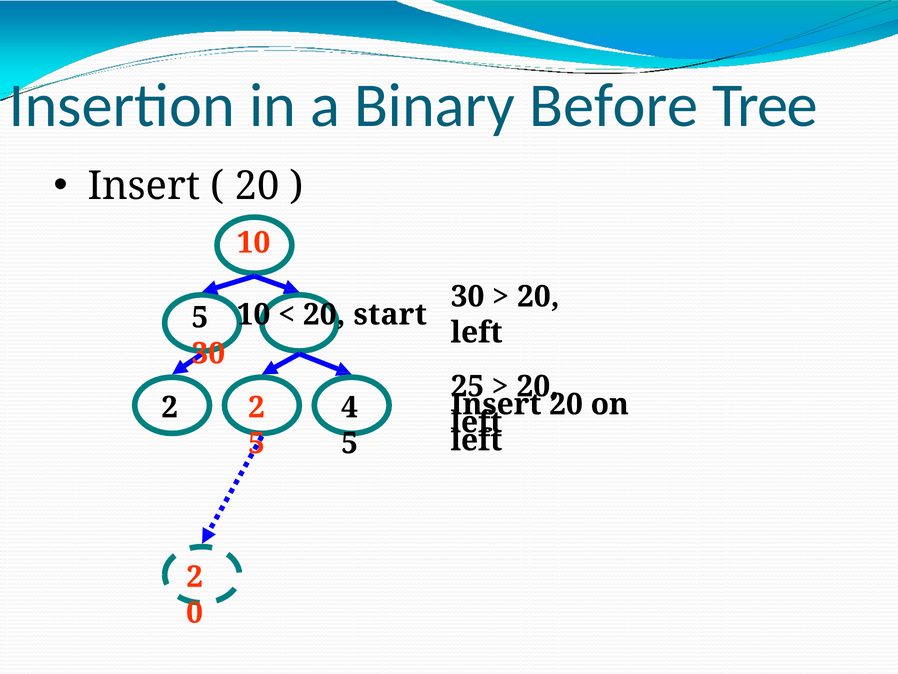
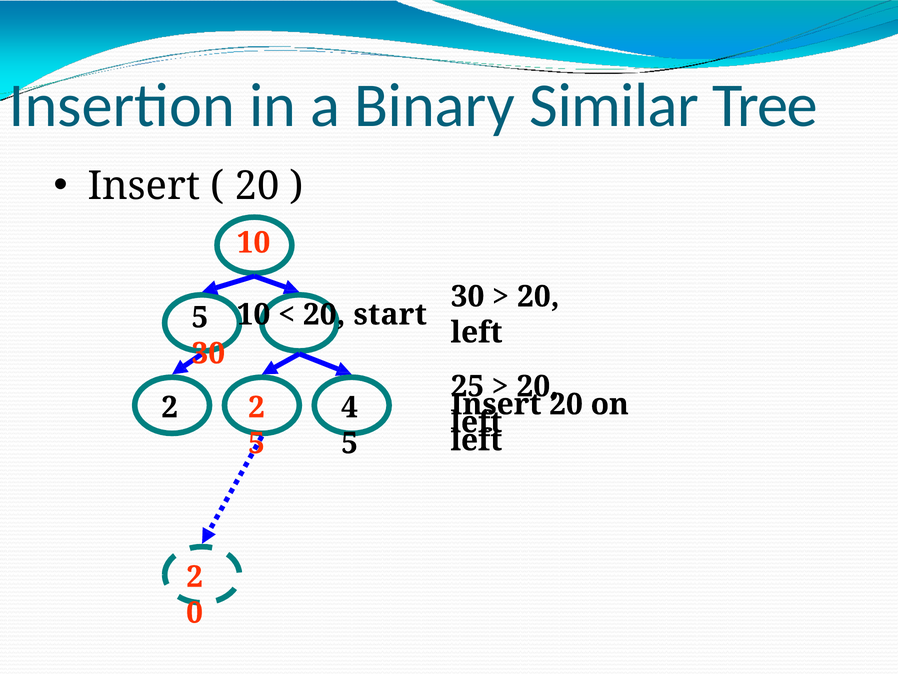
Before: Before -> Similar
